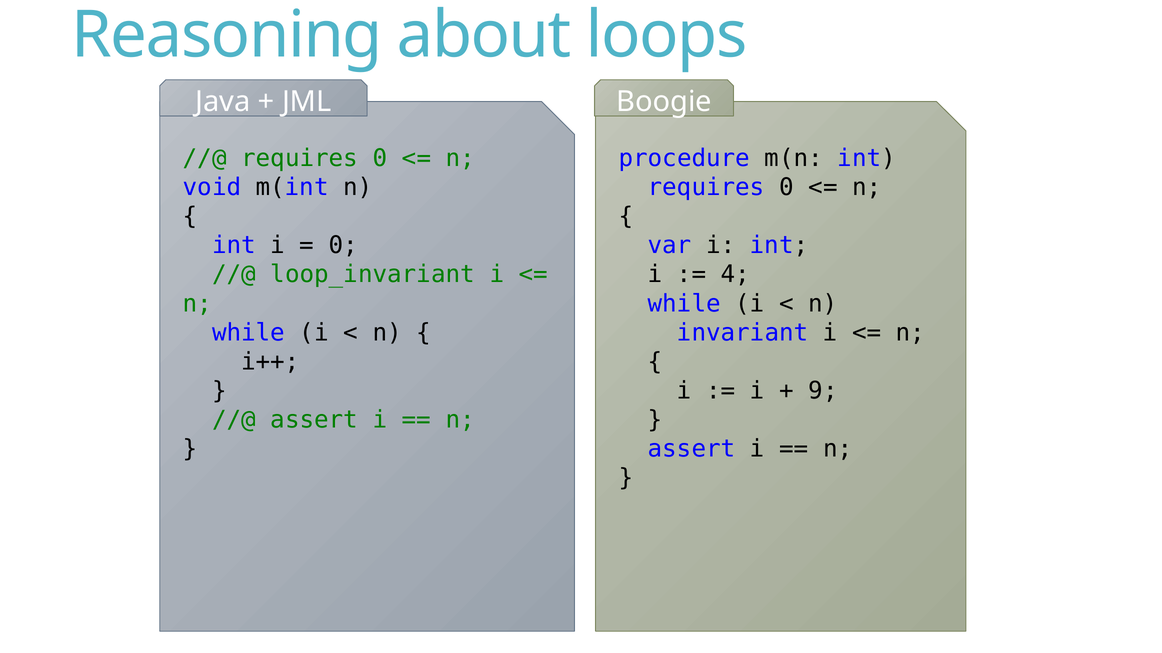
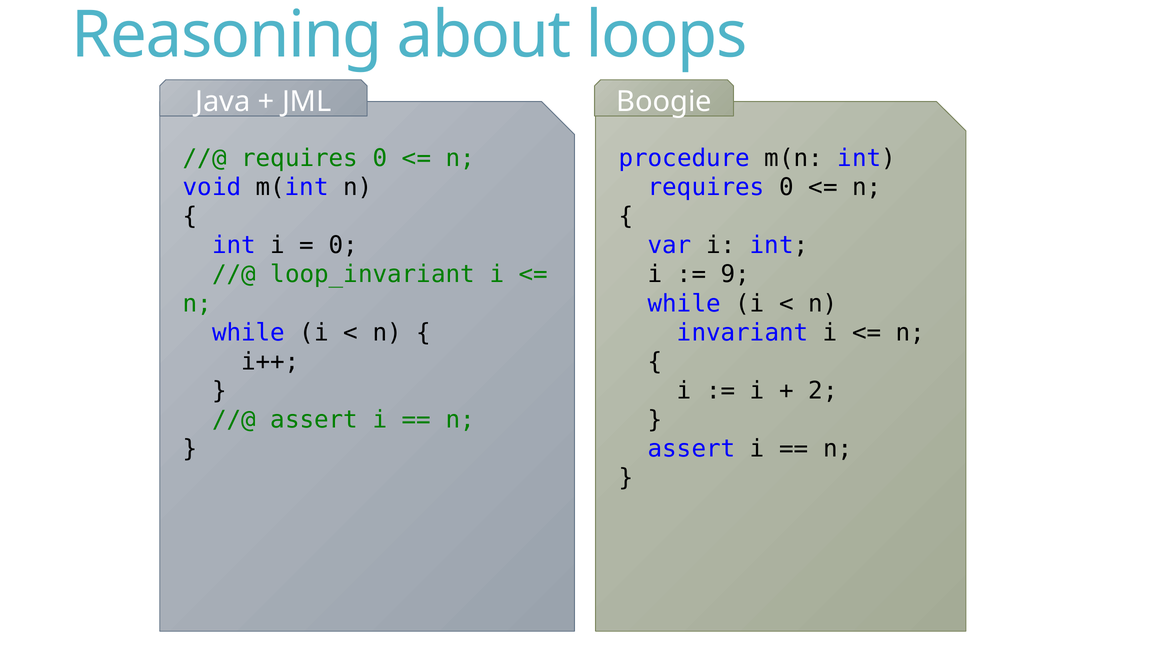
4: 4 -> 9
9: 9 -> 2
